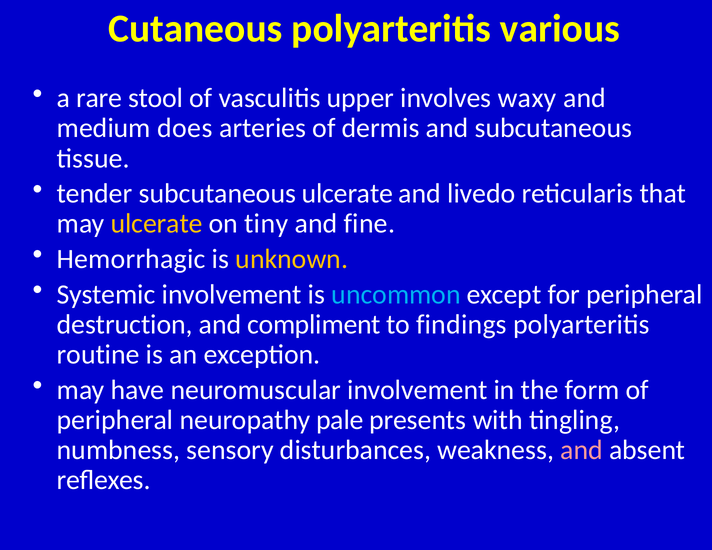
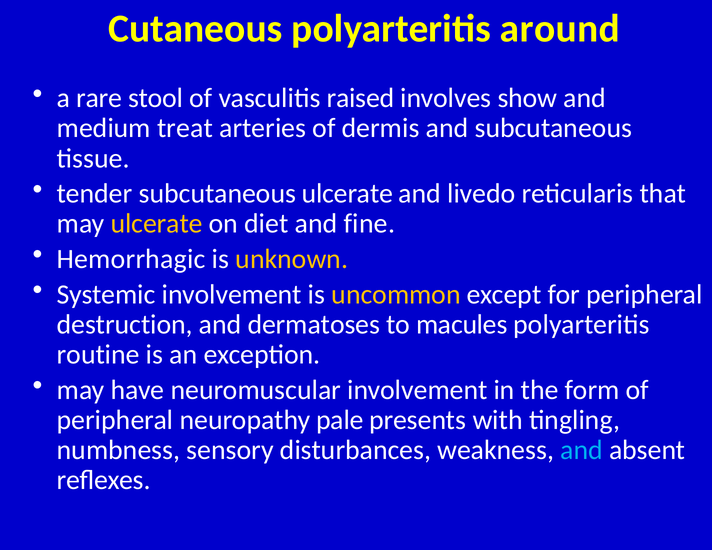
various: various -> around
upper: upper -> raised
waxy: waxy -> show
does: does -> treat
tiny: tiny -> diet
uncommon colour: light blue -> yellow
compliment: compliment -> dermatoses
findings: findings -> macules
and at (582, 450) colour: pink -> light blue
